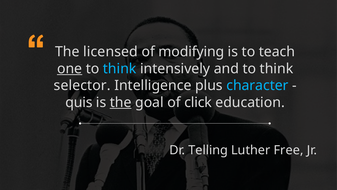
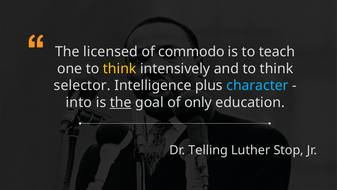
modifying: modifying -> commodo
one underline: present -> none
think at (120, 68) colour: light blue -> yellow
quis: quis -> into
click: click -> only
Free: Free -> Stop
